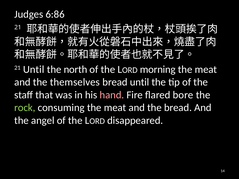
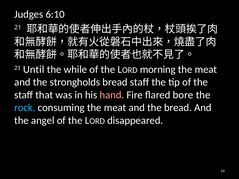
6:86: 6:86 -> 6:10
north: north -> while
themselves: themselves -> strongholds
bread until: until -> staff
rock colour: light green -> light blue
